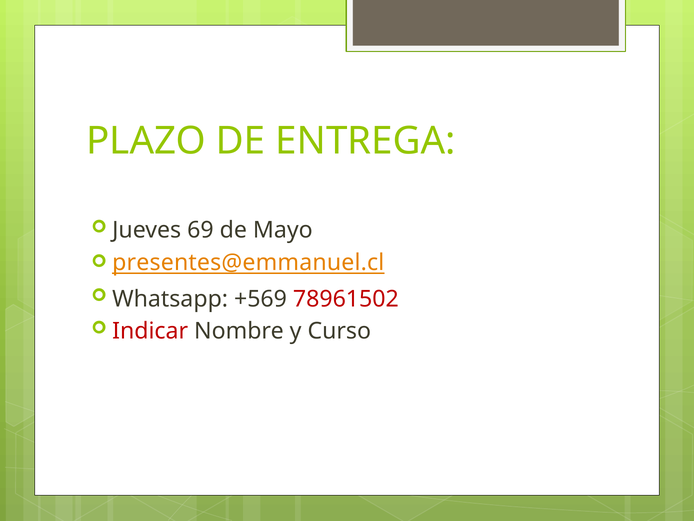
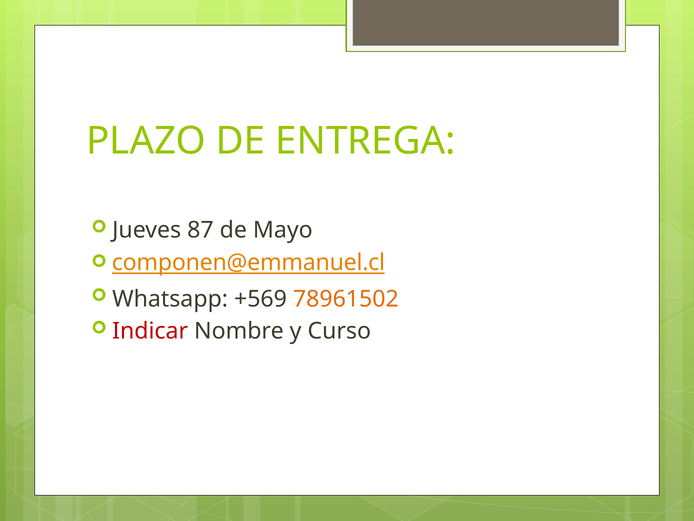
69: 69 -> 87
presentes@emmanuel.cl: presentes@emmanuel.cl -> componen@emmanuel.cl
78961502 colour: red -> orange
